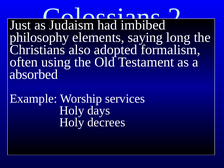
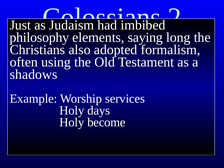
absorbed: absorbed -> shadows
decrees: decrees -> become
